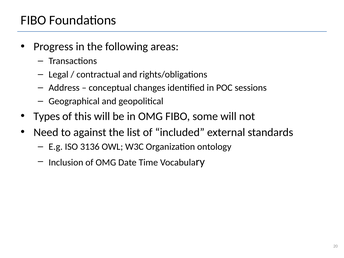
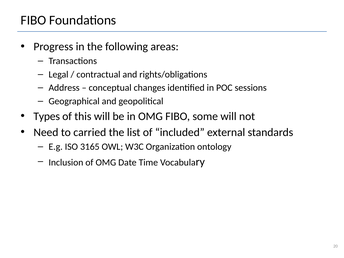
against: against -> carried
3136: 3136 -> 3165
